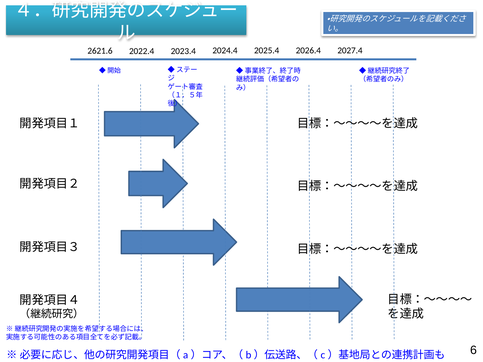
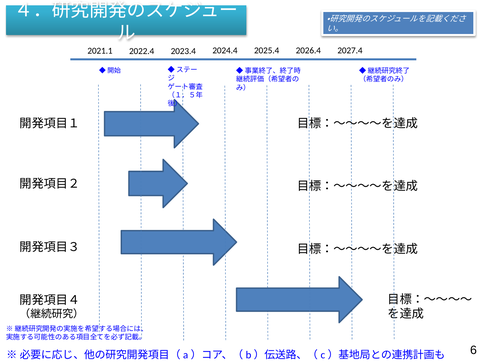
2621.6: 2621.6 -> 2021.1
